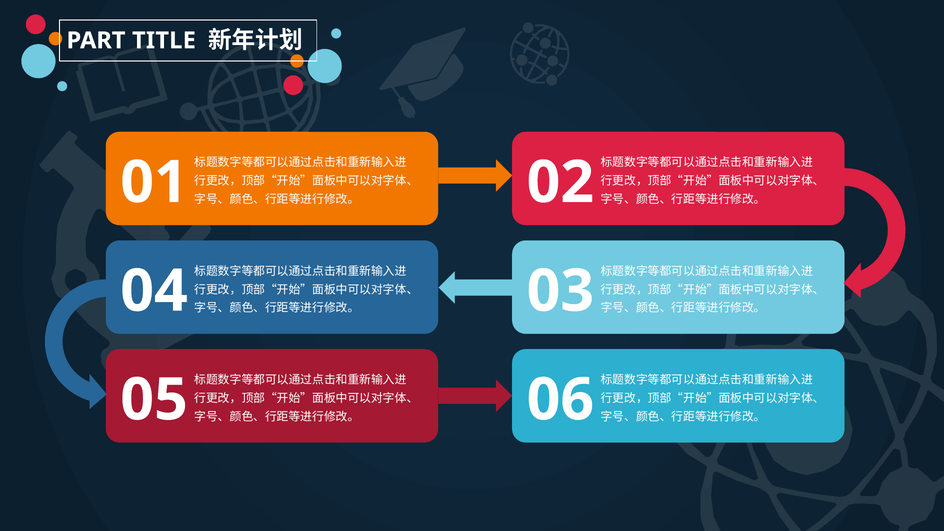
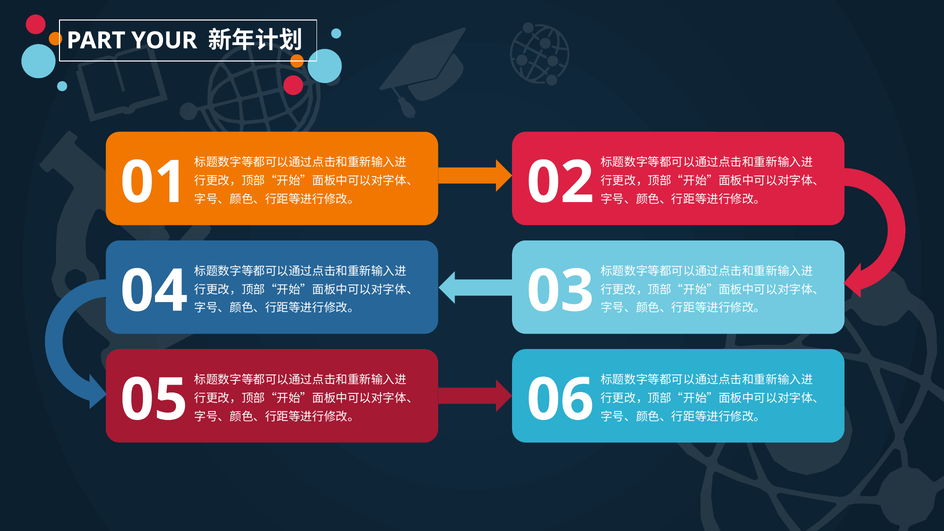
TITLE: TITLE -> YOUR
